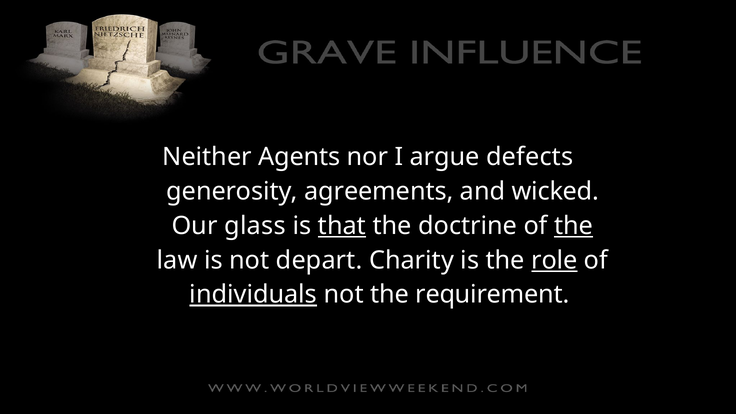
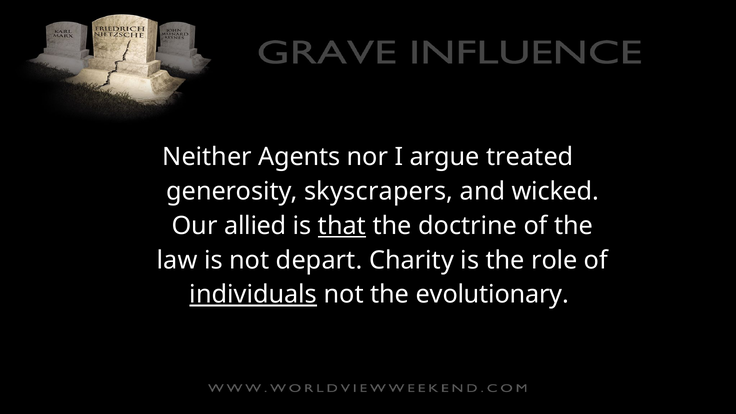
defects: defects -> treated
agreements: agreements -> skyscrapers
glass: glass -> allied
the at (574, 226) underline: present -> none
role underline: present -> none
requirement: requirement -> evolutionary
